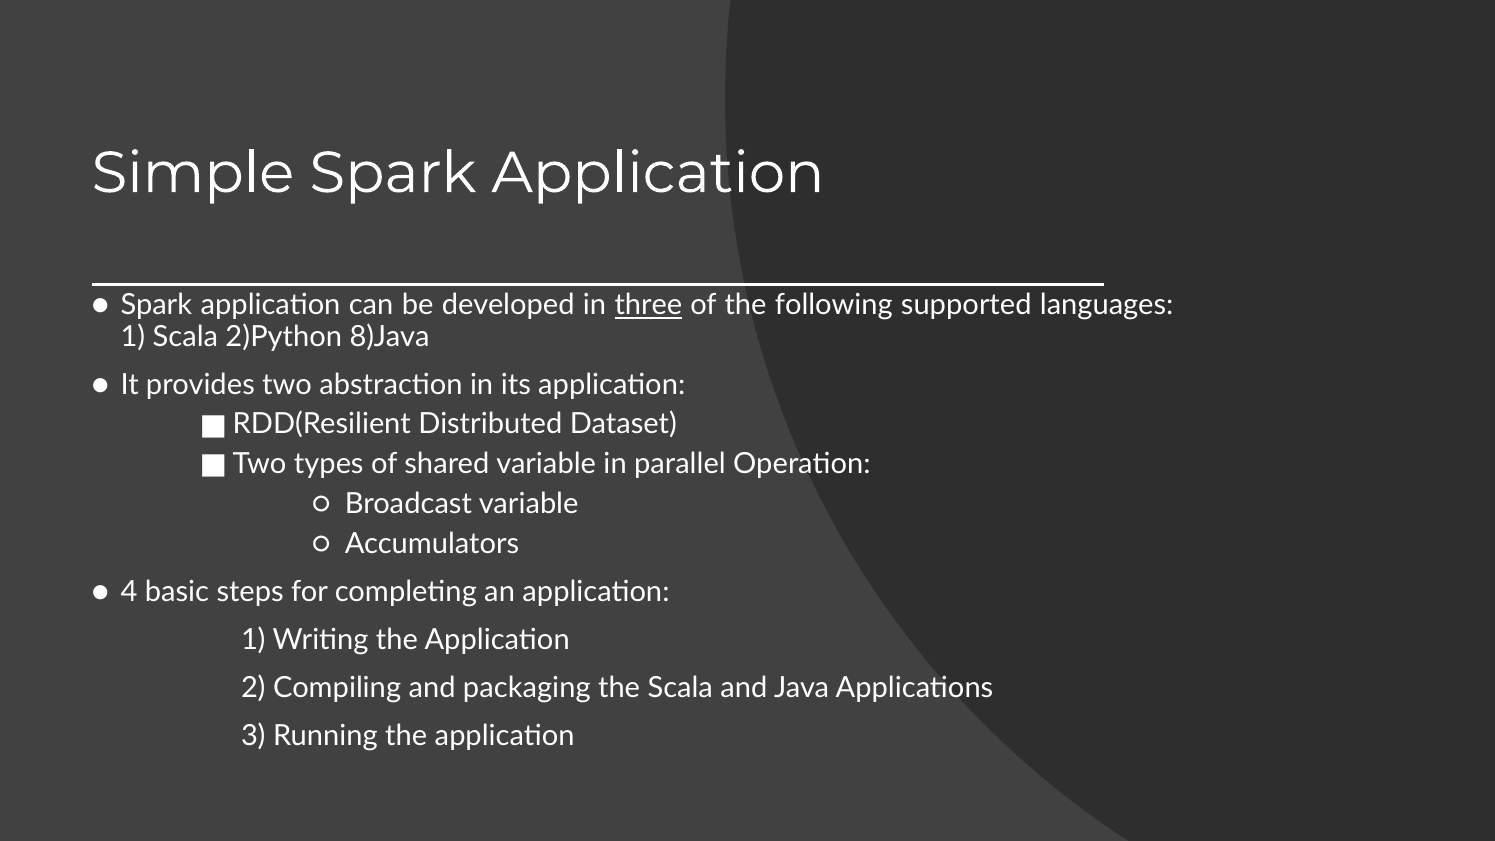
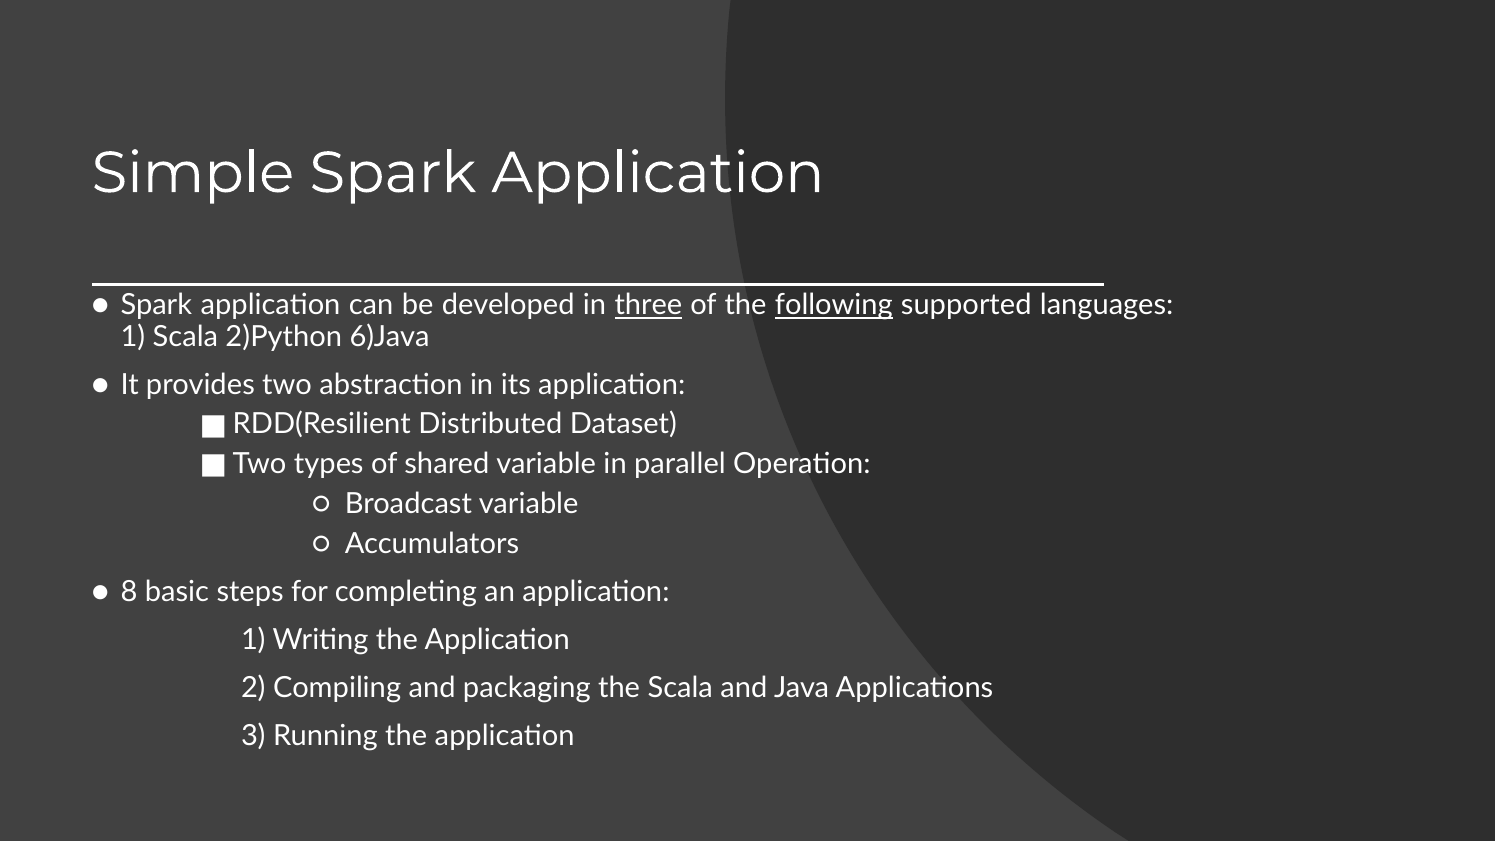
following underline: none -> present
8)Java: 8)Java -> 6)Java
4: 4 -> 8
